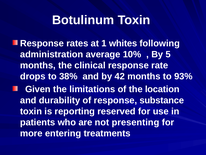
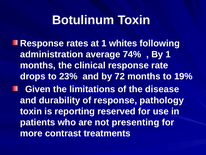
10%: 10% -> 74%
By 5: 5 -> 1
38%: 38% -> 23%
42: 42 -> 72
93%: 93% -> 19%
location: location -> disease
substance: substance -> pathology
entering: entering -> contrast
